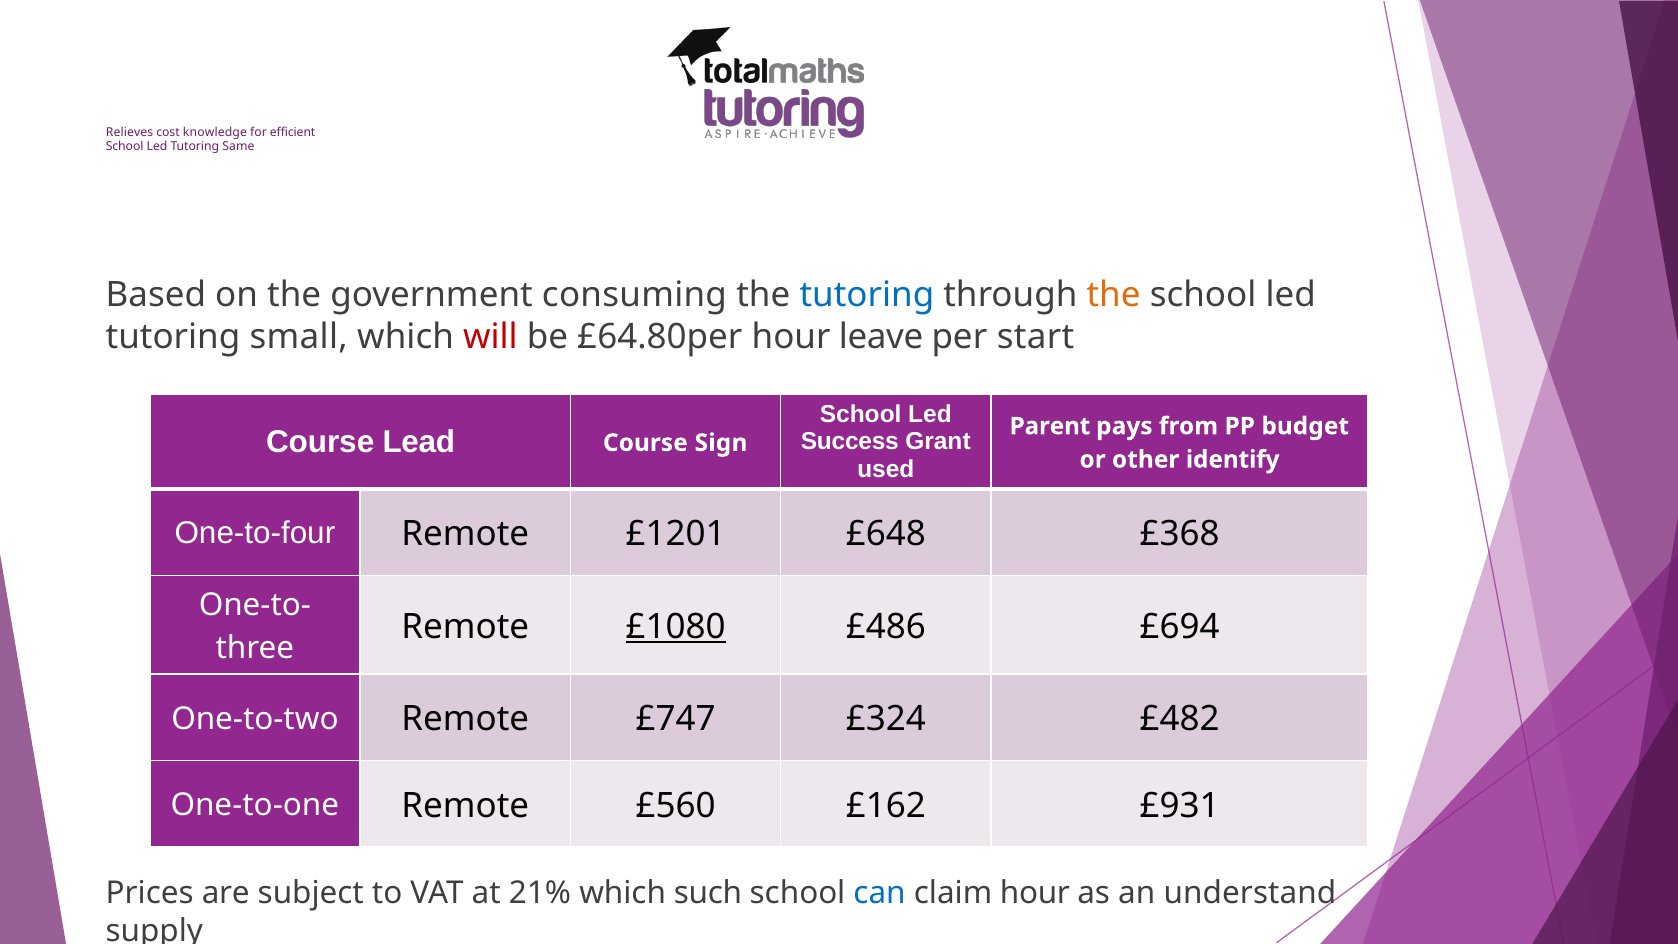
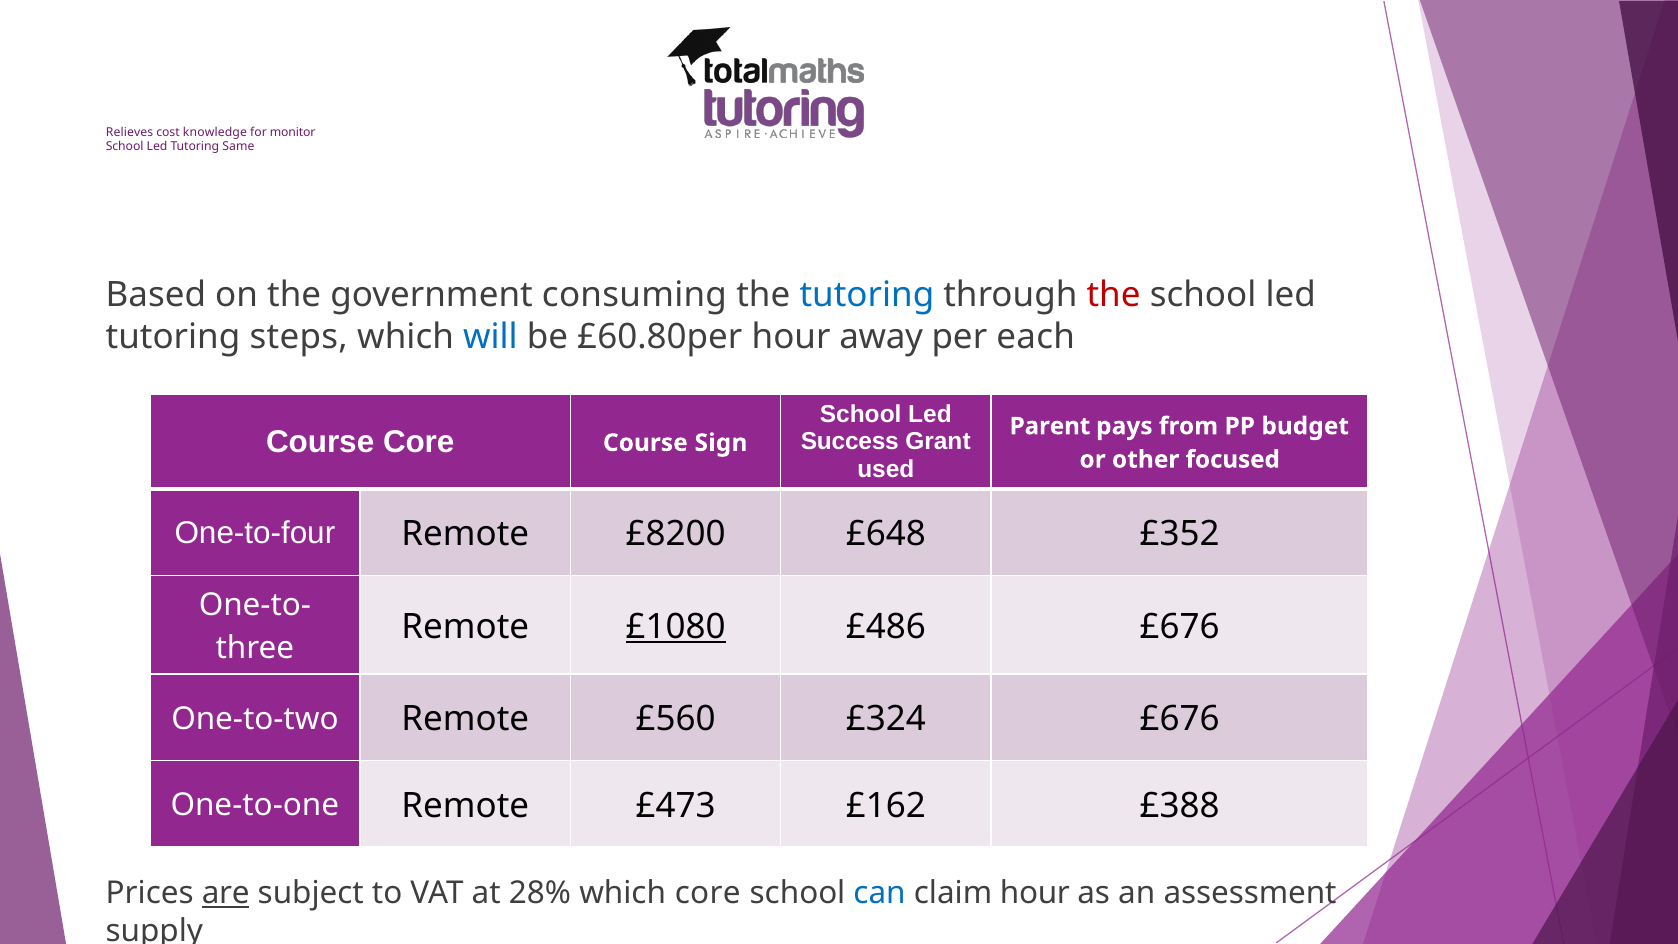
efficient: efficient -> monitor
the at (1114, 295) colour: orange -> red
small: small -> steps
will colour: red -> blue
£64.80per: £64.80per -> £60.80per
leave: leave -> away
start: start -> each
Course Lead: Lead -> Core
identify: identify -> focused
£1201: £1201 -> £8200
£368: £368 -> £352
£486 £694: £694 -> £676
£747: £747 -> £560
£324 £482: £482 -> £676
£560: £560 -> £473
£931: £931 -> £388
are underline: none -> present
21%: 21% -> 28%
which such: such -> core
understand: understand -> assessment
